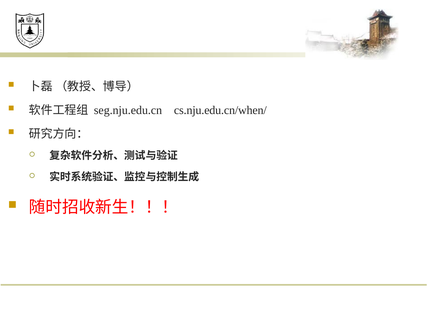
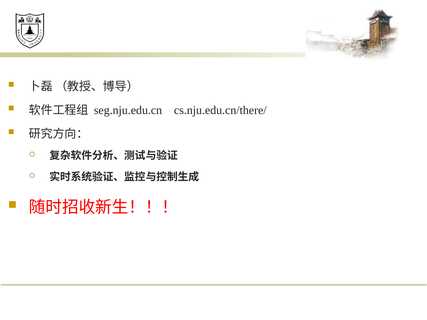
cs.nju.edu.cn/when/: cs.nju.edu.cn/when/ -> cs.nju.edu.cn/there/
